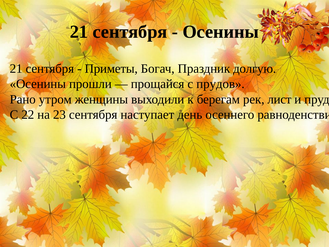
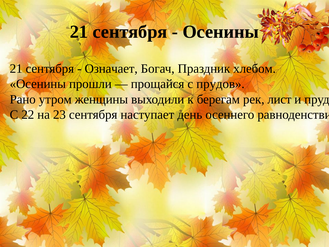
Приметы: Приметы -> Означает
Праздник долгую: долгую -> хлебом
